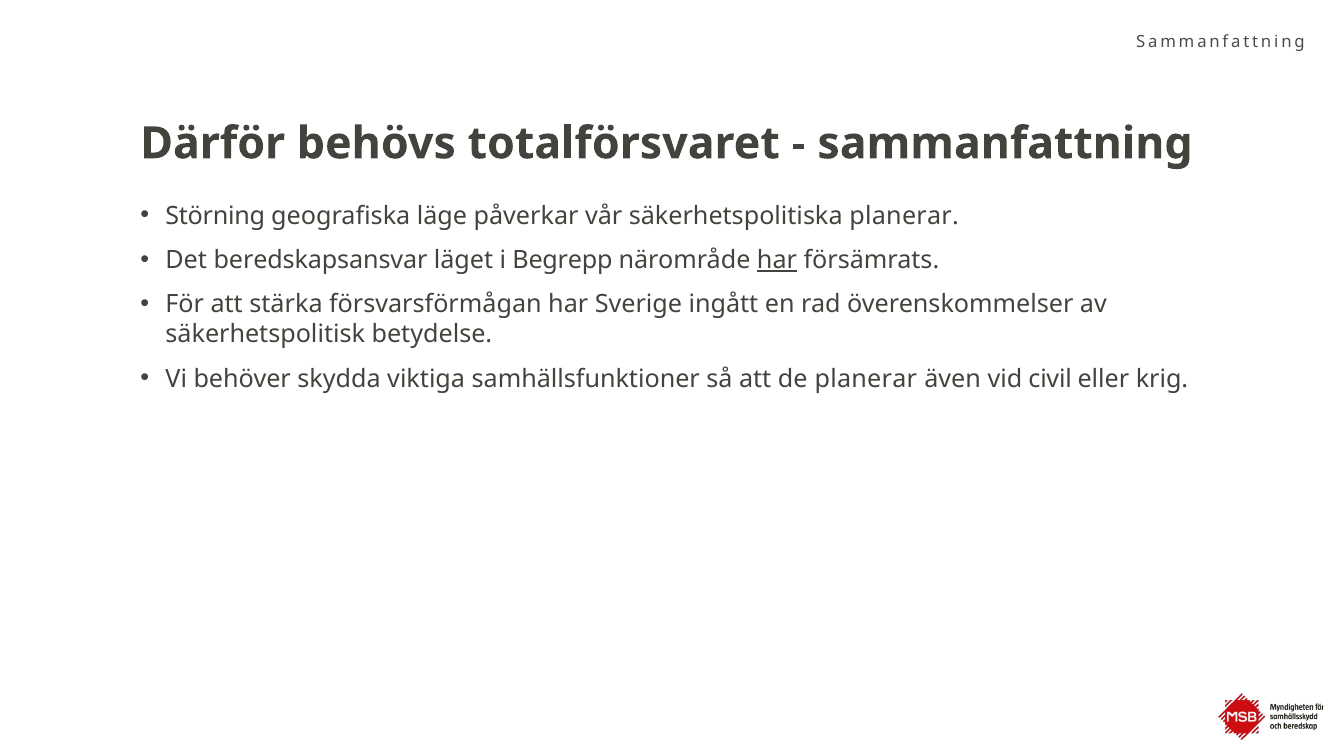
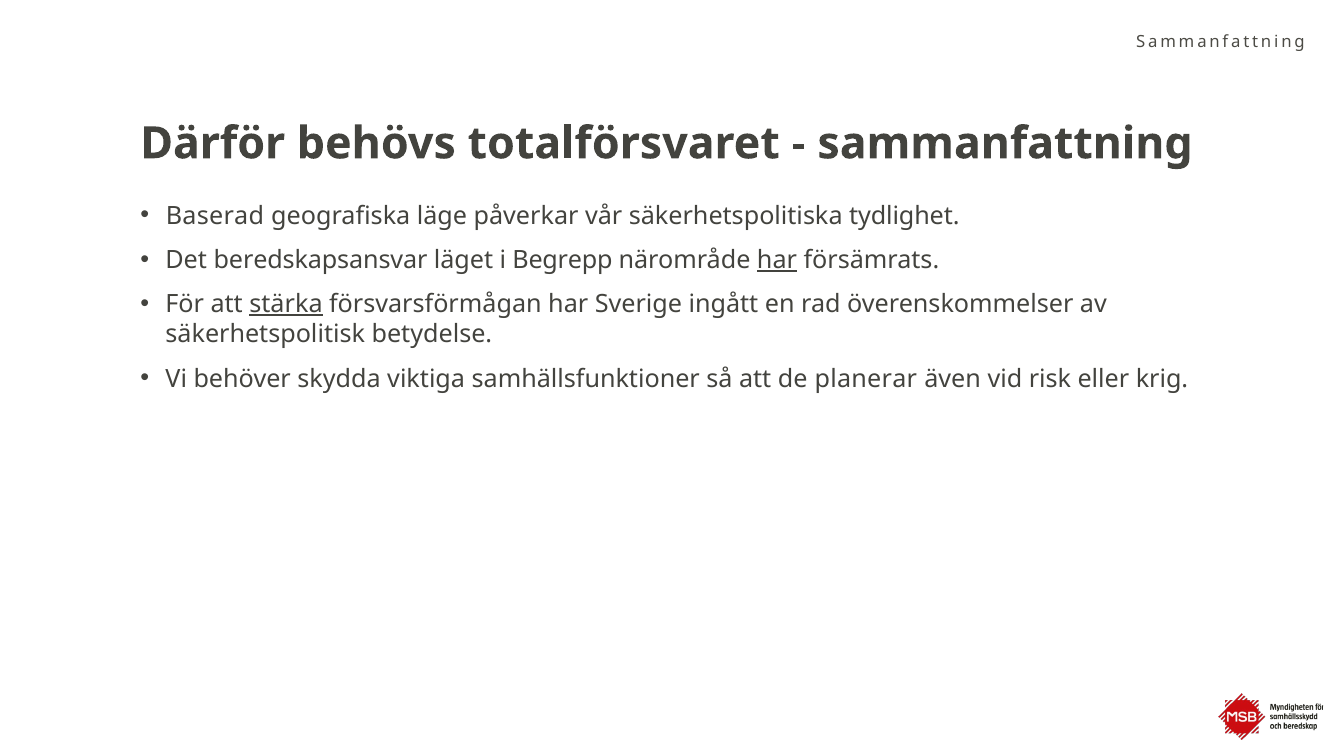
Störning: Störning -> Baserad
säkerhetspolitiska planerar: planerar -> tydlighet
stärka underline: none -> present
civil: civil -> risk
